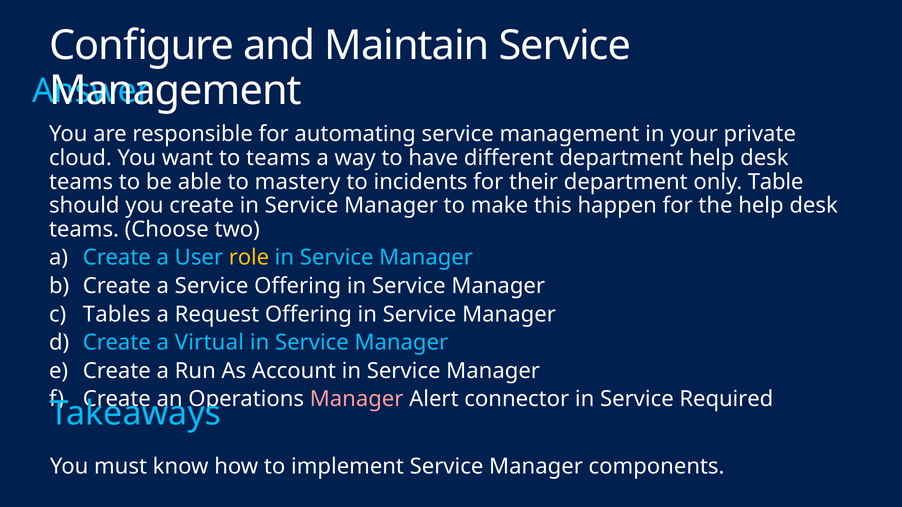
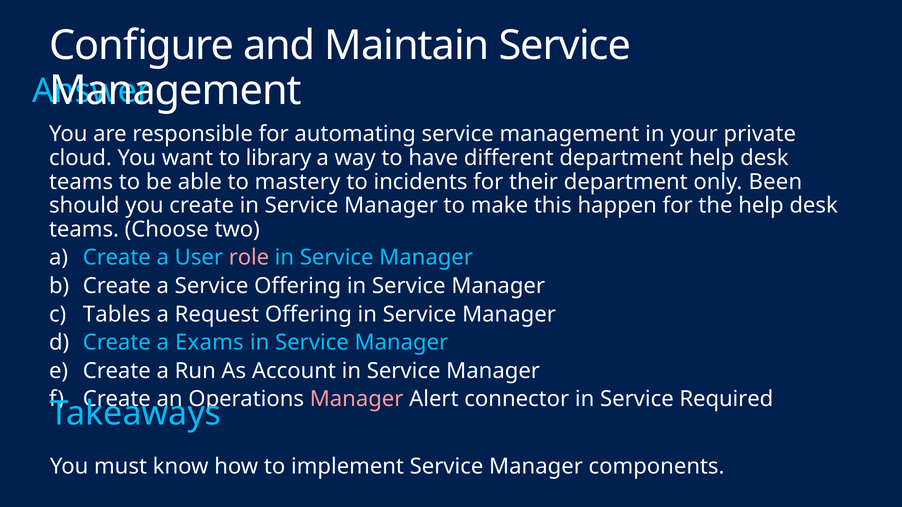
to teams: teams -> library
Table: Table -> Been
role colour: yellow -> pink
Virtual: Virtual -> Exams
